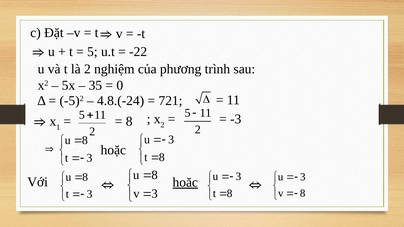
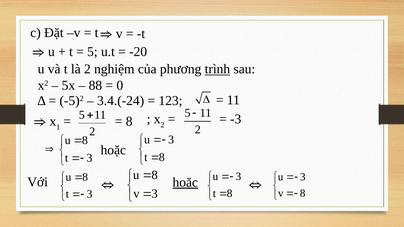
-22: -22 -> -20
trình underline: none -> present
35: 35 -> 88
4.8.(-24: 4.8.(-24 -> 3.4.(-24
721: 721 -> 123
